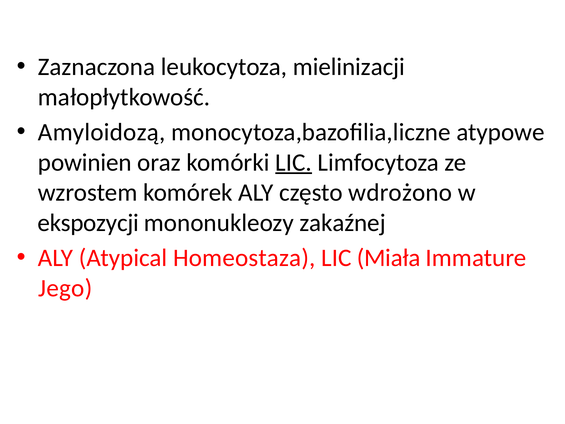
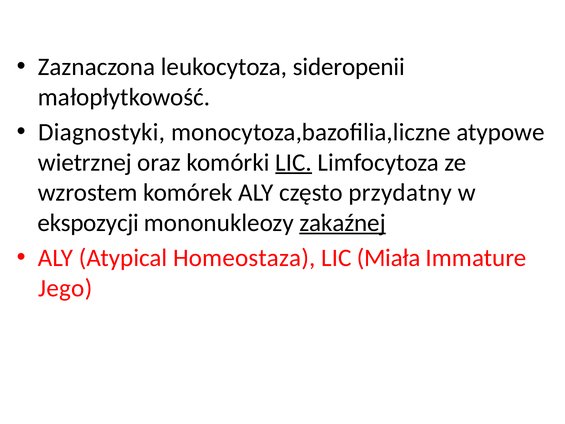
mielinizacji: mielinizacji -> sideropenii
Amyloidozą: Amyloidozą -> Diagnostyki
powinien: powinien -> wietrznej
wdrożono: wdrożono -> przydatny
zakaźnej underline: none -> present
